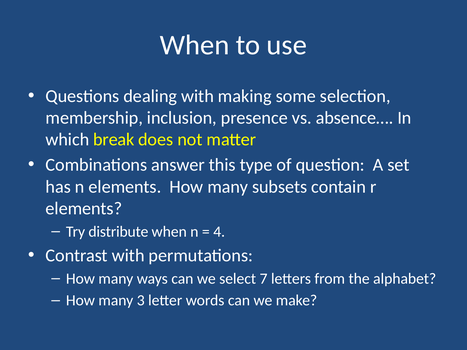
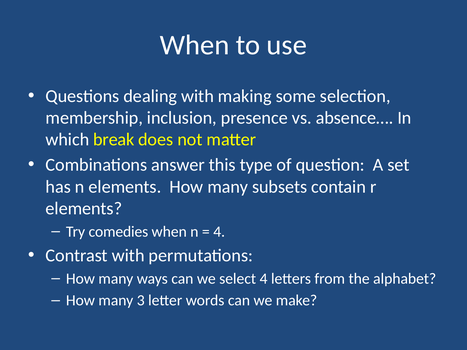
distribute: distribute -> comedies
select 7: 7 -> 4
